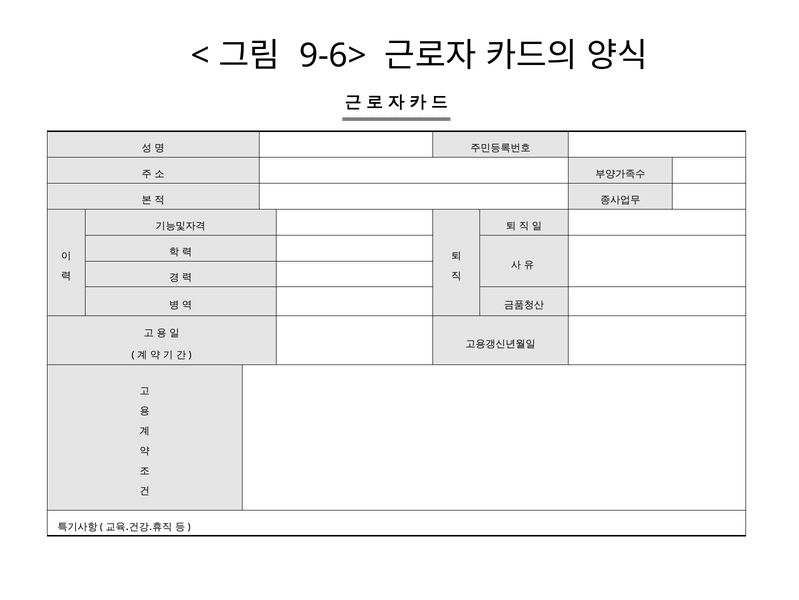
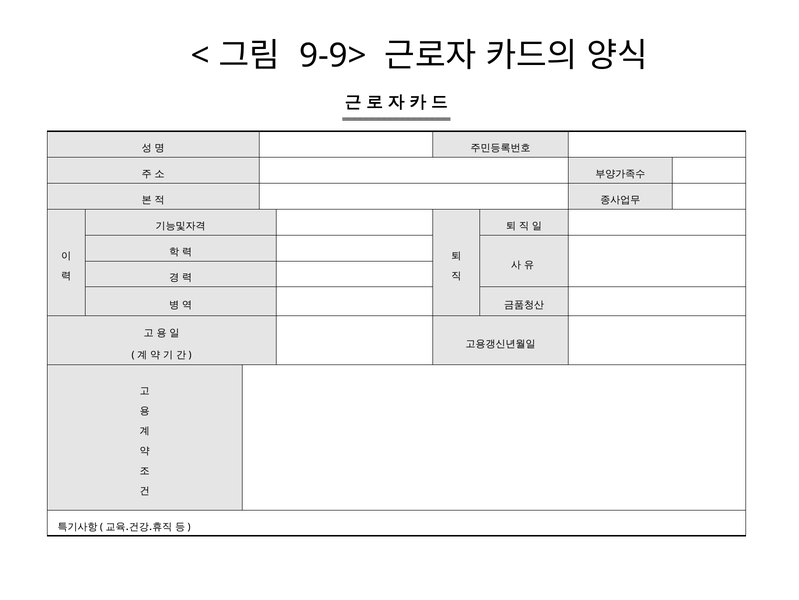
9-6>: 9-6> -> 9-9>
